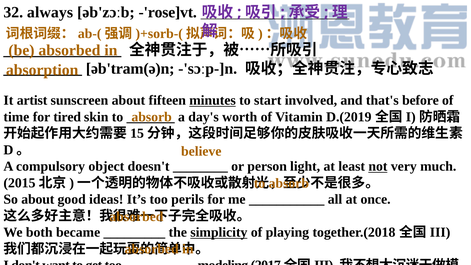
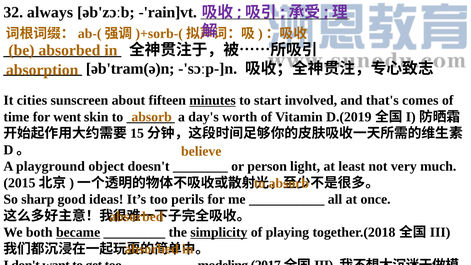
-'rose]vt: -'rose]vt -> -'rain]vt
artist: artist -> cities
before: before -> comes
tired: tired -> went
compulsory: compulsory -> playground
not underline: present -> none
So about: about -> sharp
became underline: none -> present
